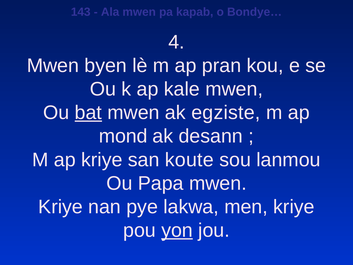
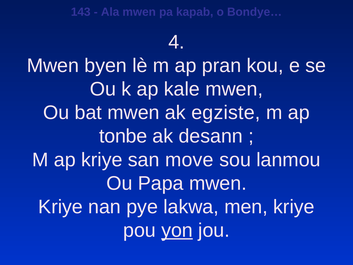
bat underline: present -> none
mond: mond -> tonbe
koute: koute -> move
